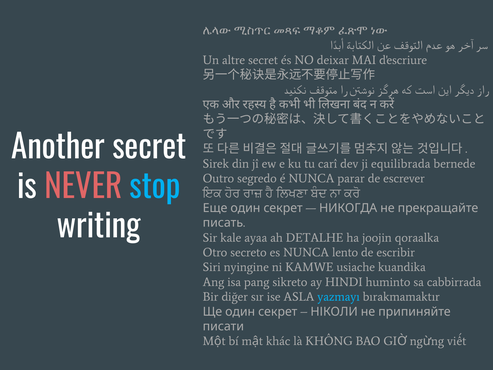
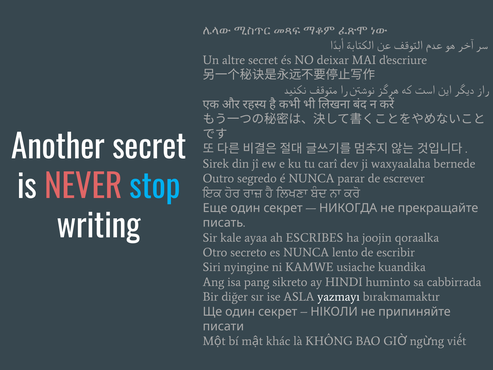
equilibrada: equilibrada -> waxyaalaha
DETALHE: DETALHE -> ESCRIBES
yazmayı colour: light blue -> white
